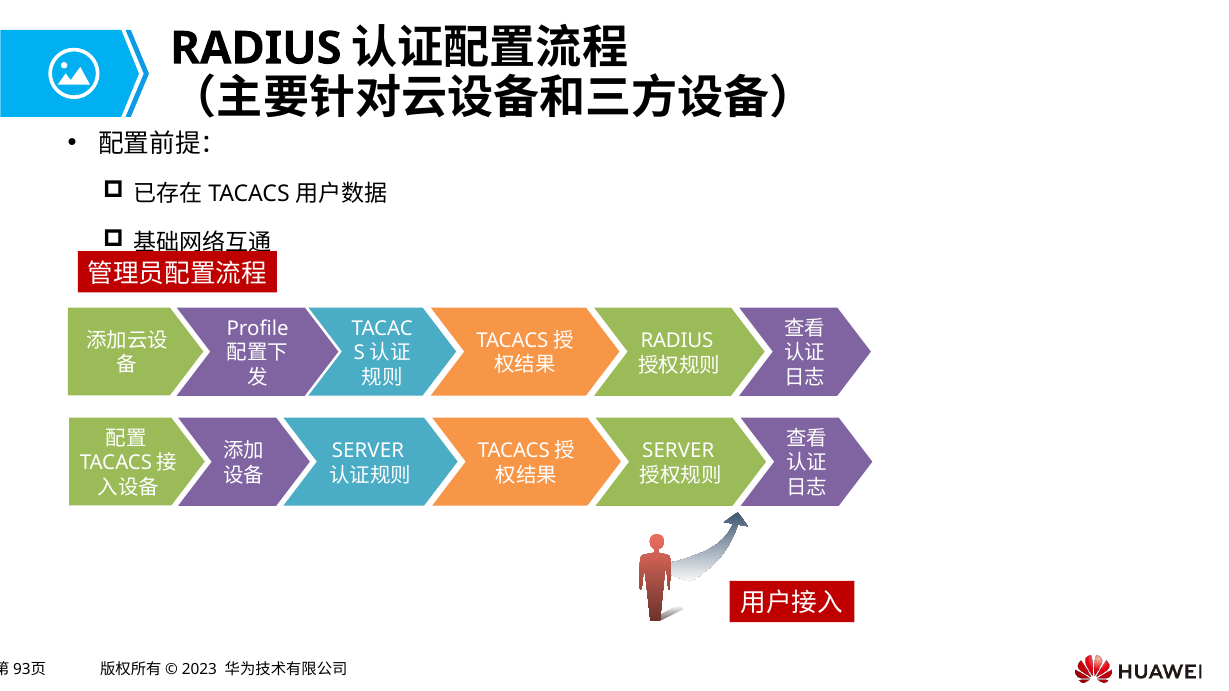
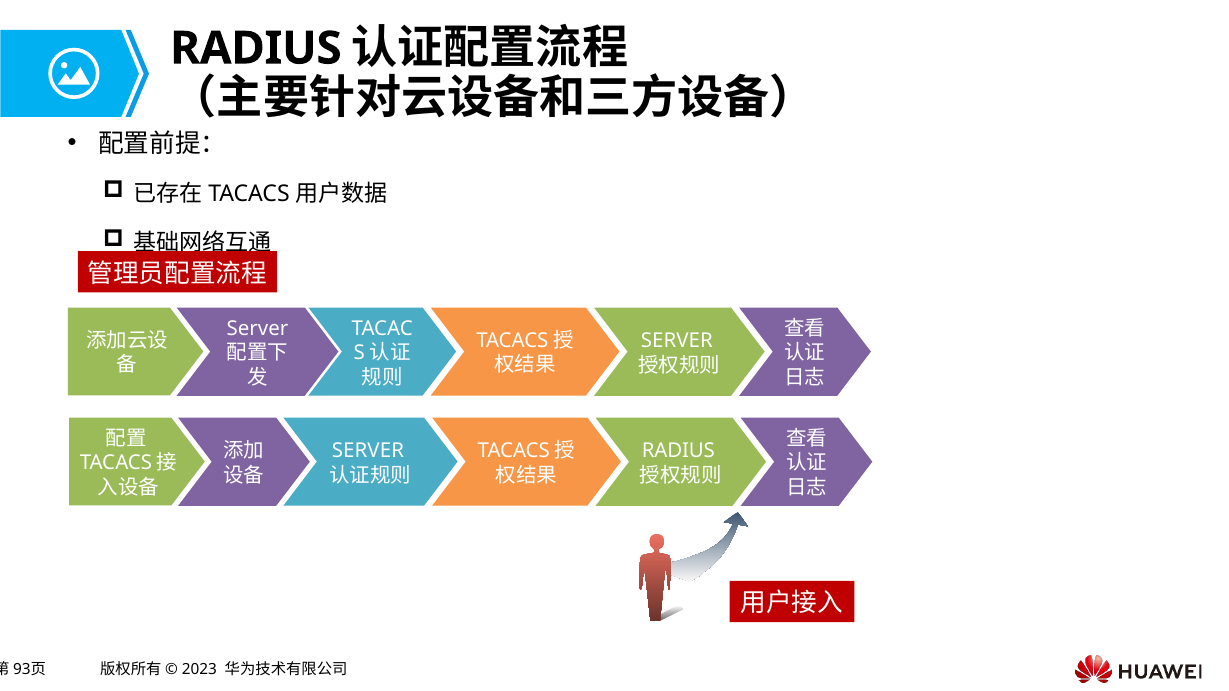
Profile at (258, 329): Profile -> Server
RADIUS at (677, 341): RADIUS -> SERVER
SERVER at (678, 451): SERVER -> RADIUS
